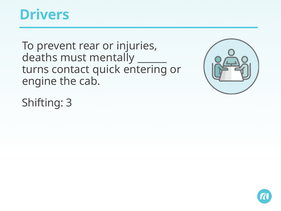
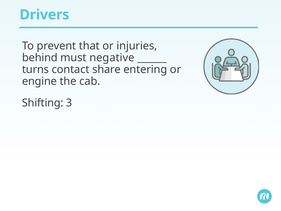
rear: rear -> that
deaths: deaths -> behind
mentally: mentally -> negative
quick: quick -> share
